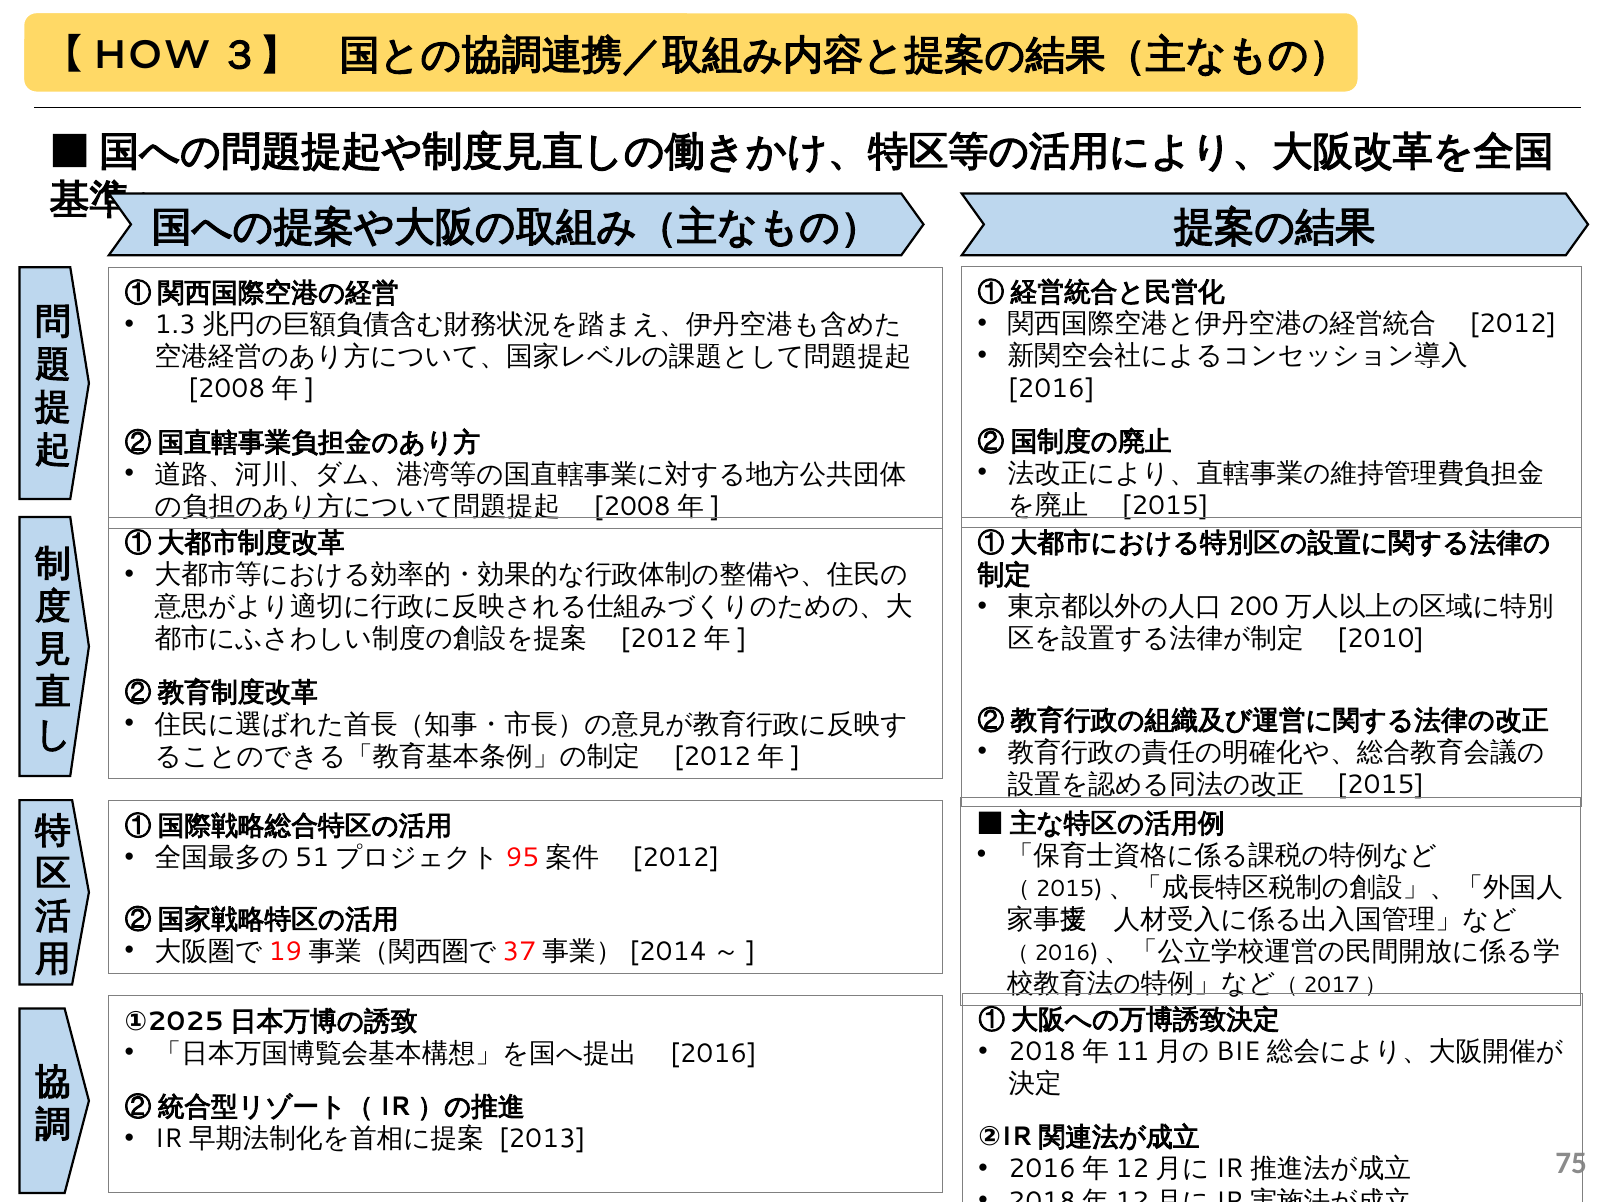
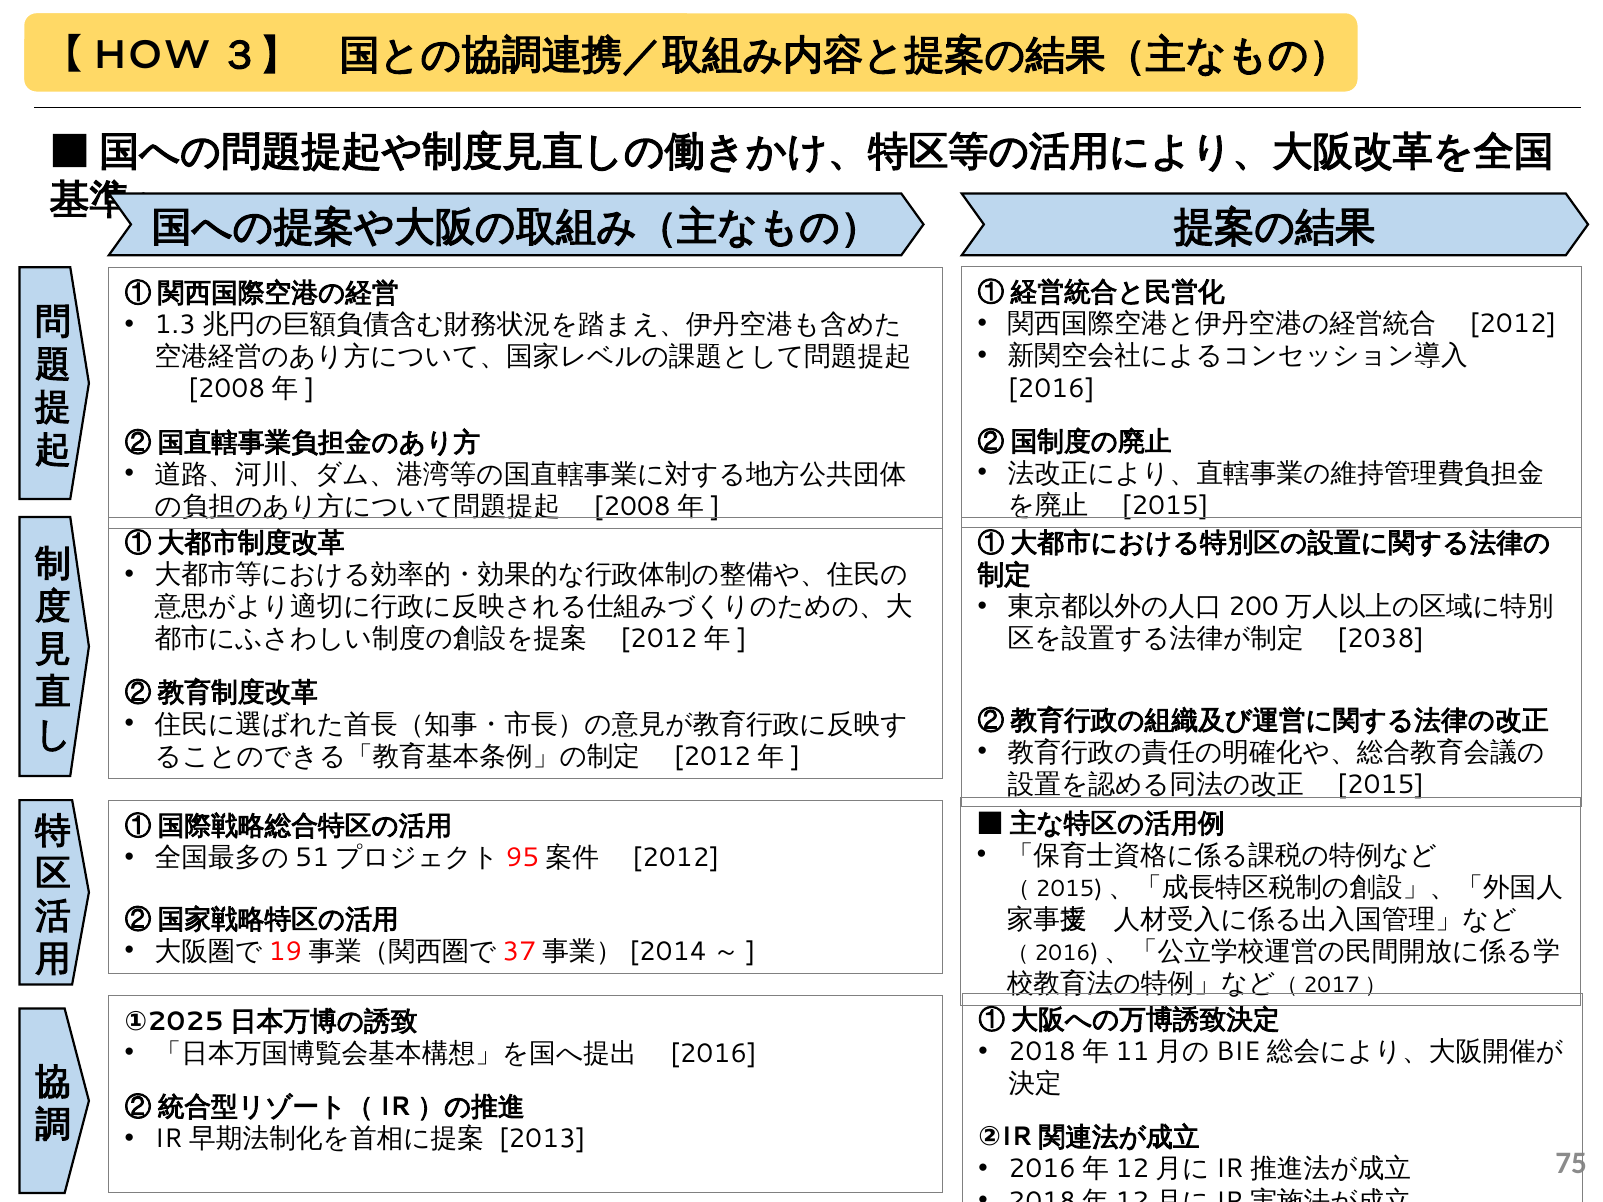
2010: 2010 -> 2038
